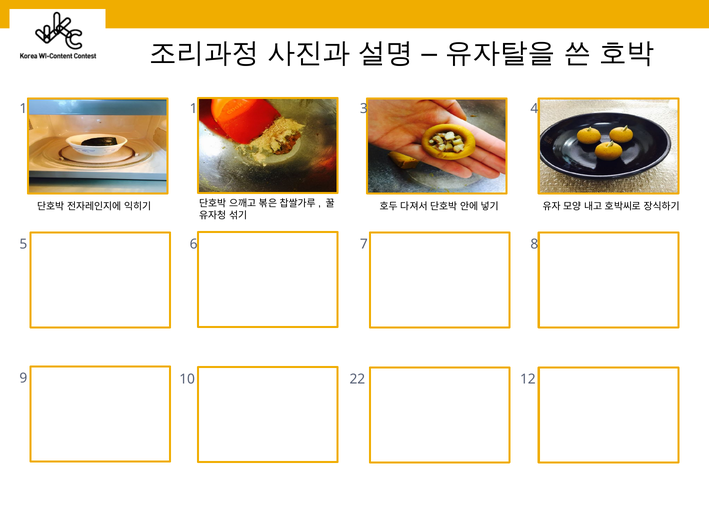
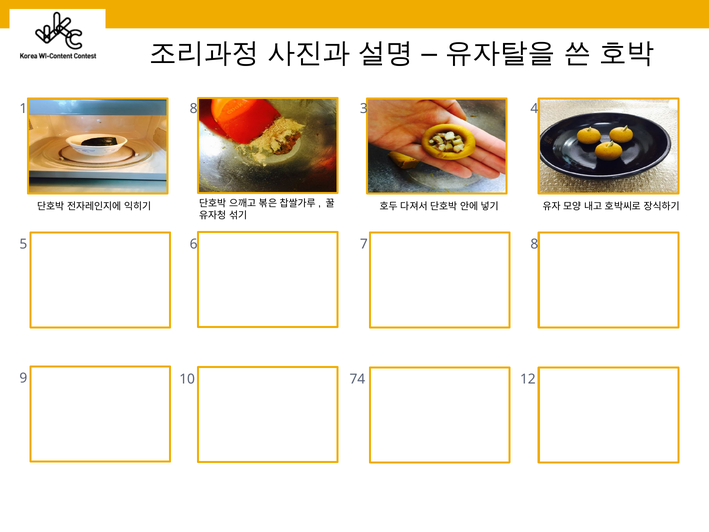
1 1: 1 -> 8
22: 22 -> 74
